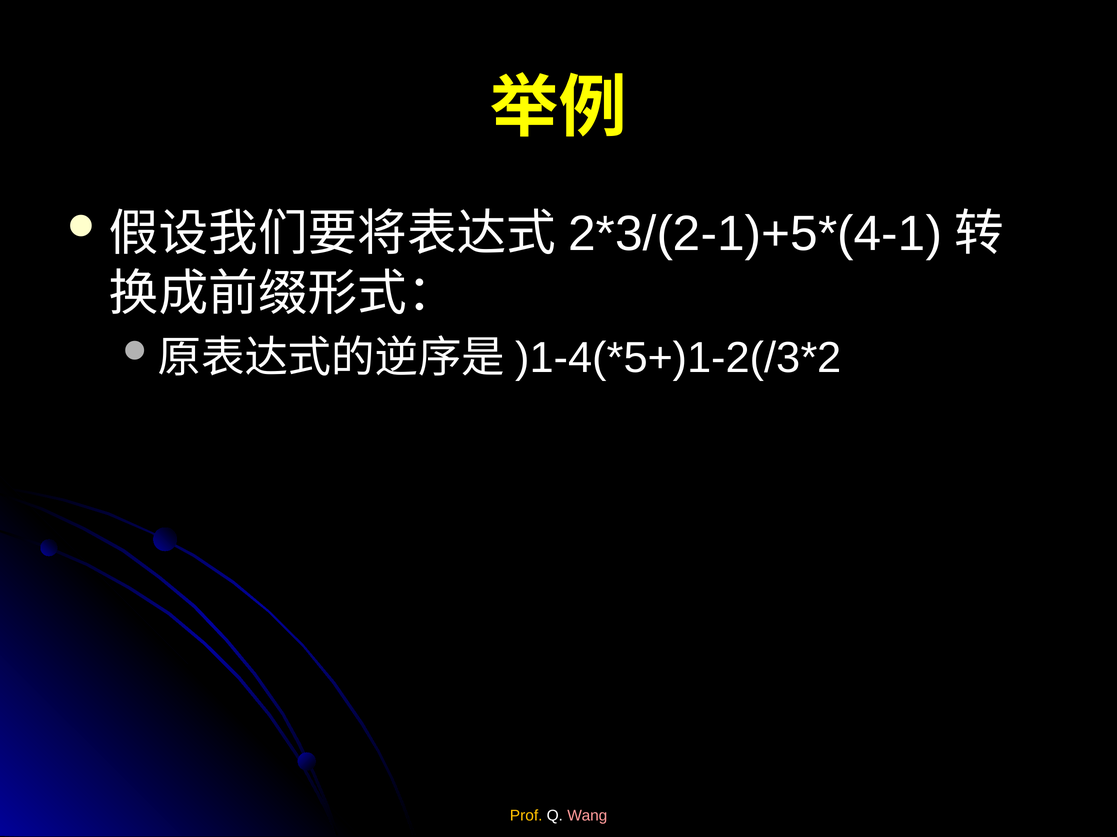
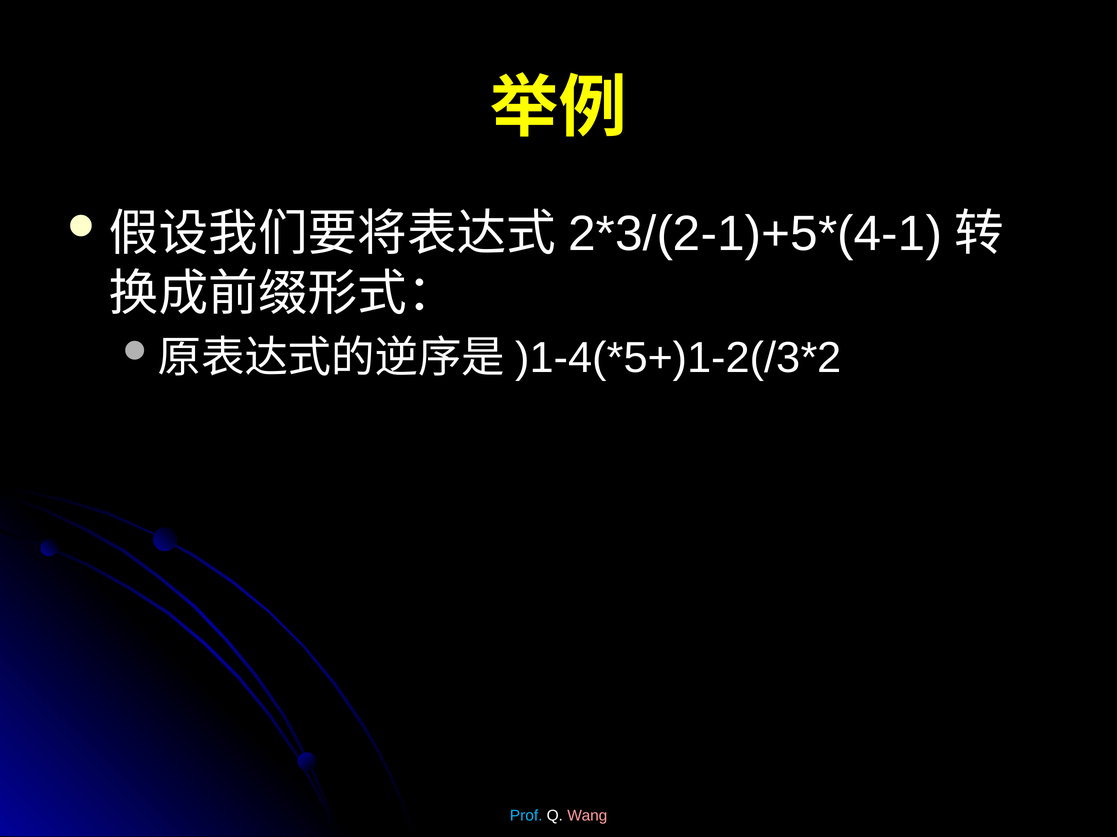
Prof colour: yellow -> light blue
